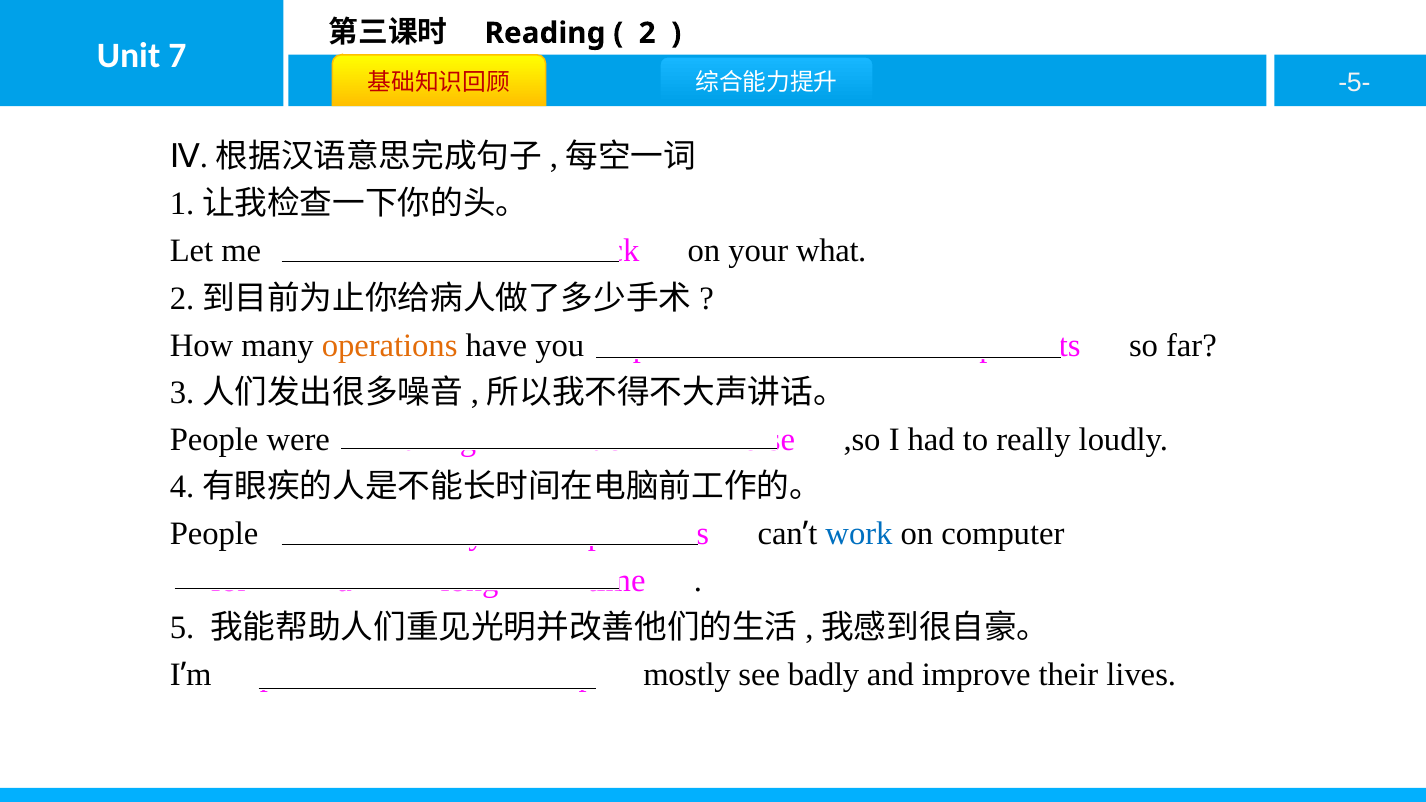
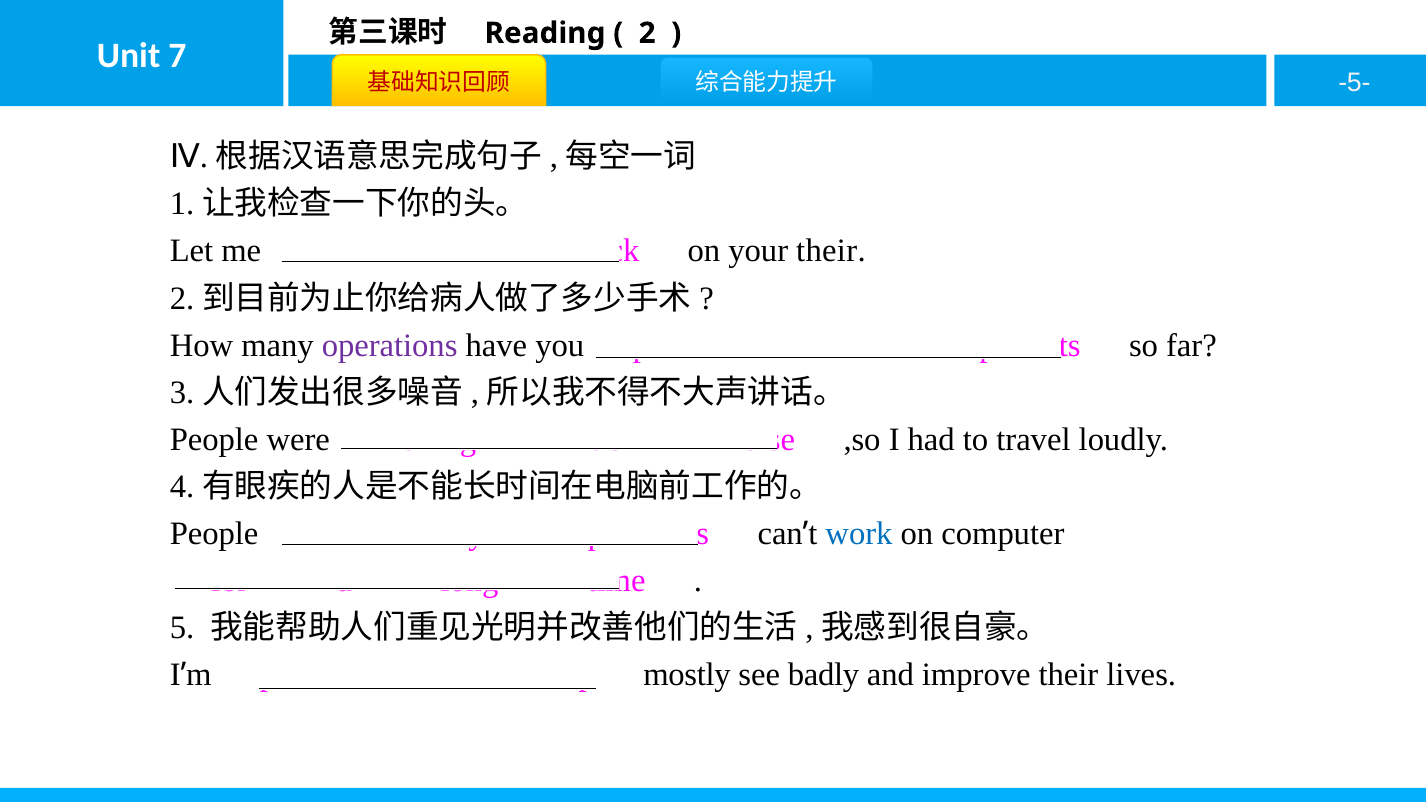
your what: what -> their
operations colour: orange -> purple
really: really -> travel
